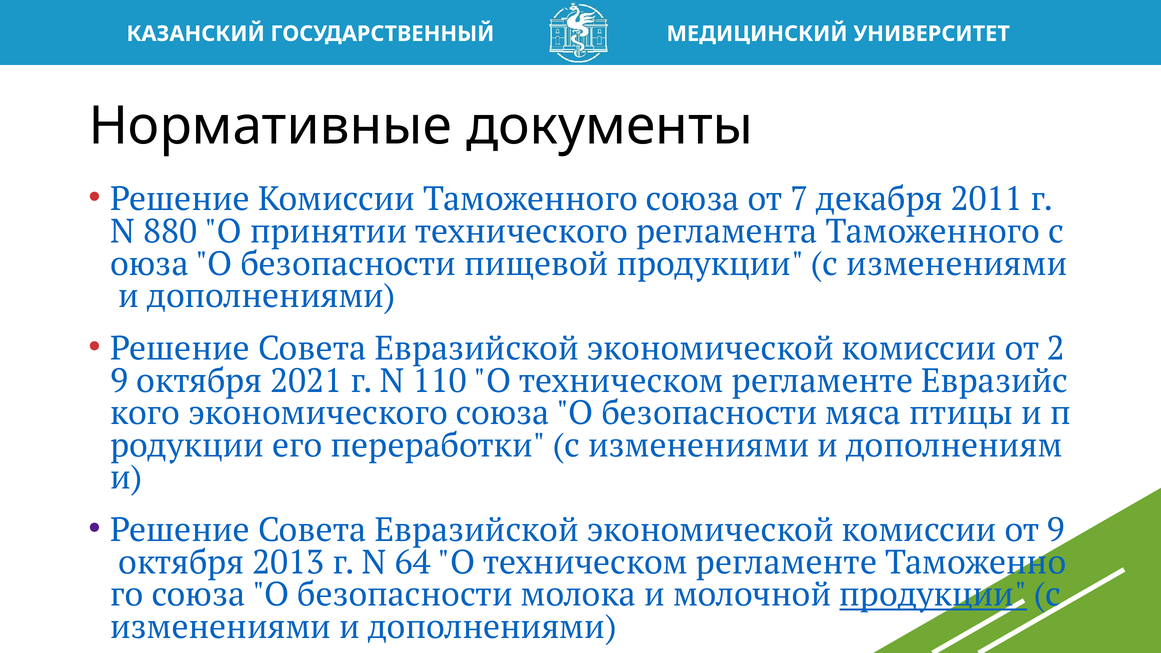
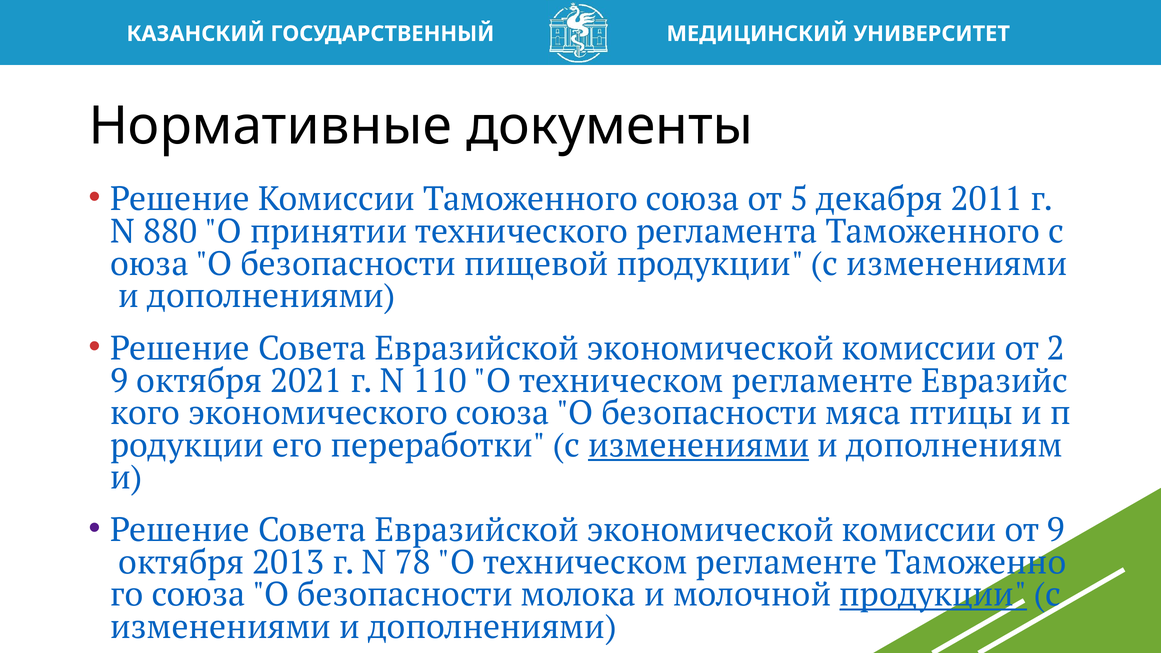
7: 7 -> 5
изменениями at (699, 446) underline: none -> present
64: 64 -> 78
